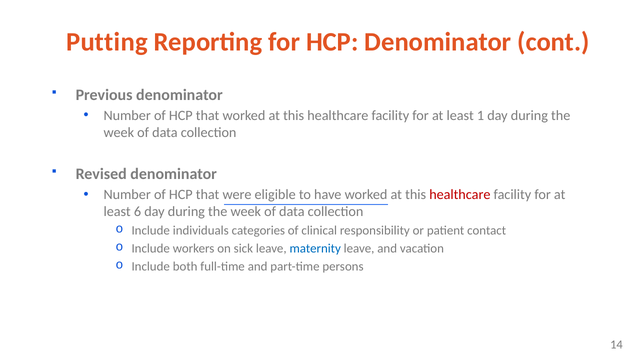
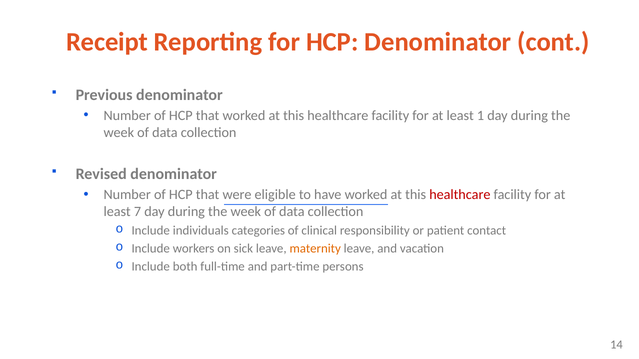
Putting: Putting -> Receipt
6: 6 -> 7
maternity colour: blue -> orange
